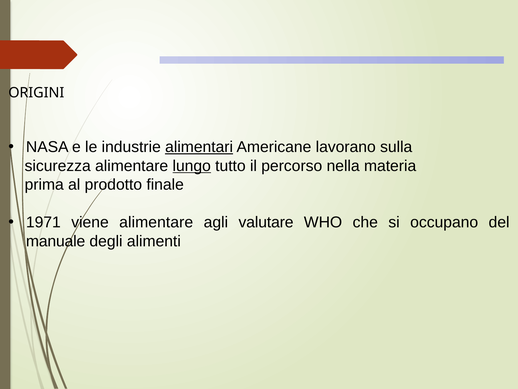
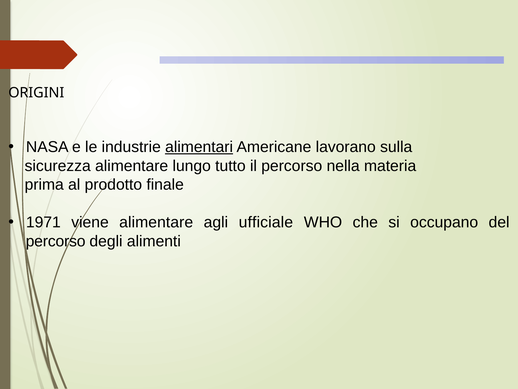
lungo underline: present -> none
valutare: valutare -> ufficiale
manuale at (56, 241): manuale -> percorso
